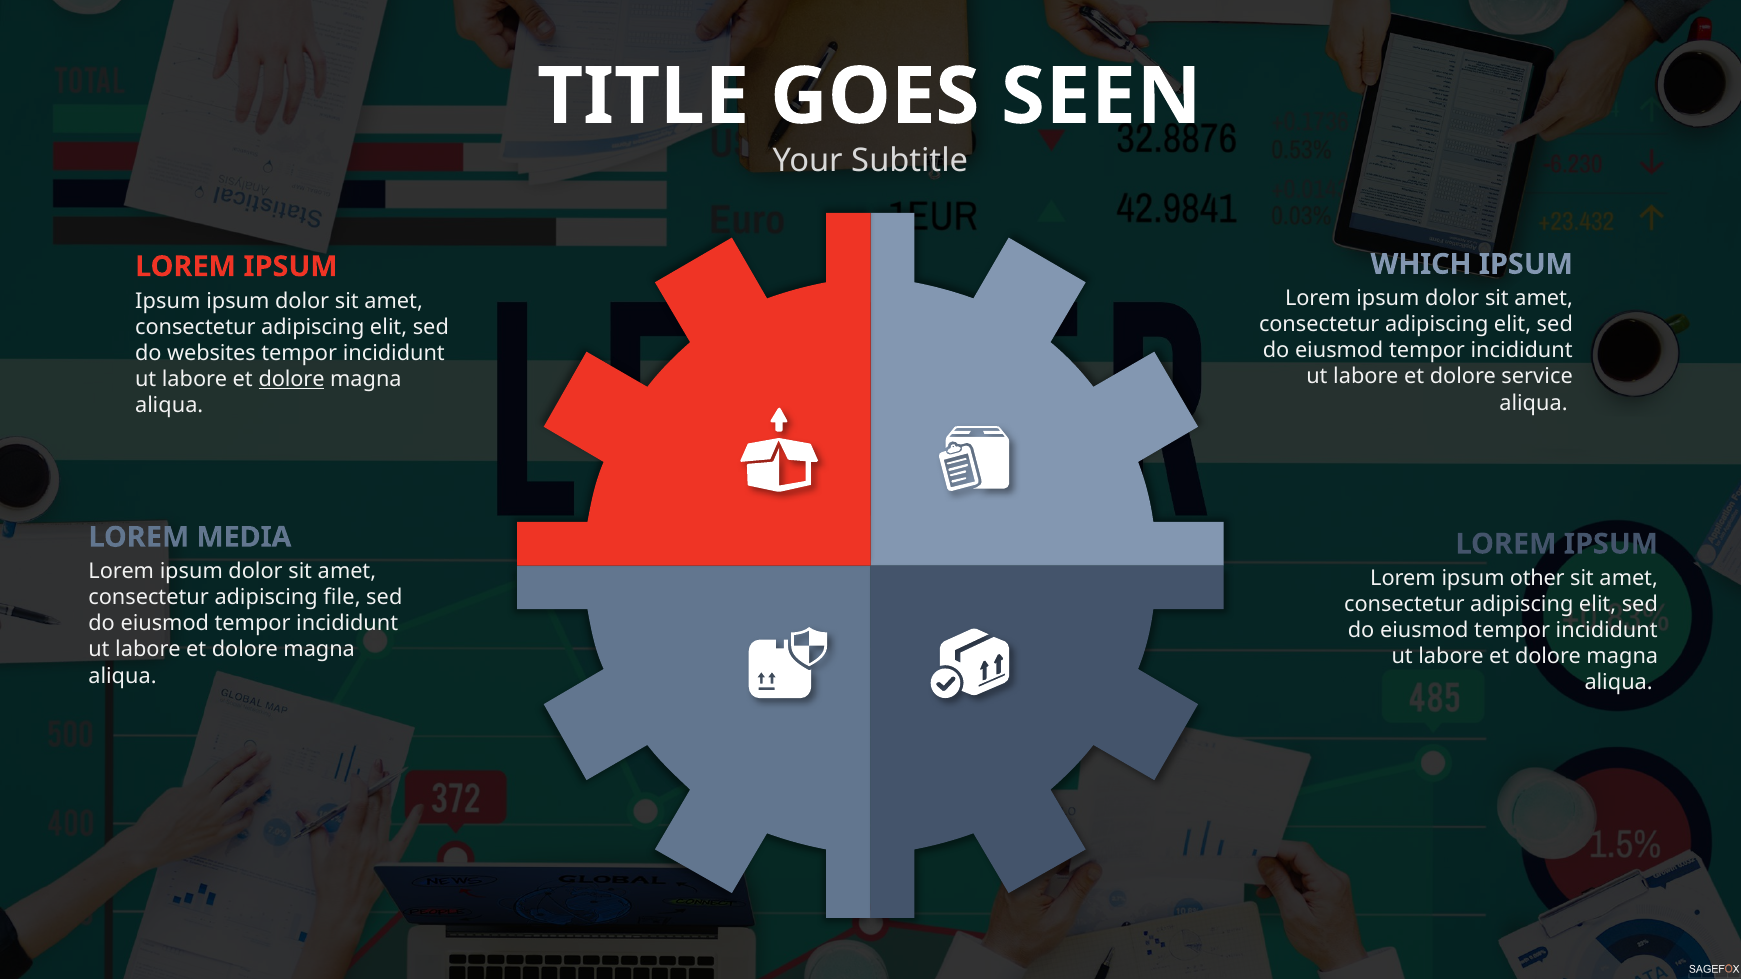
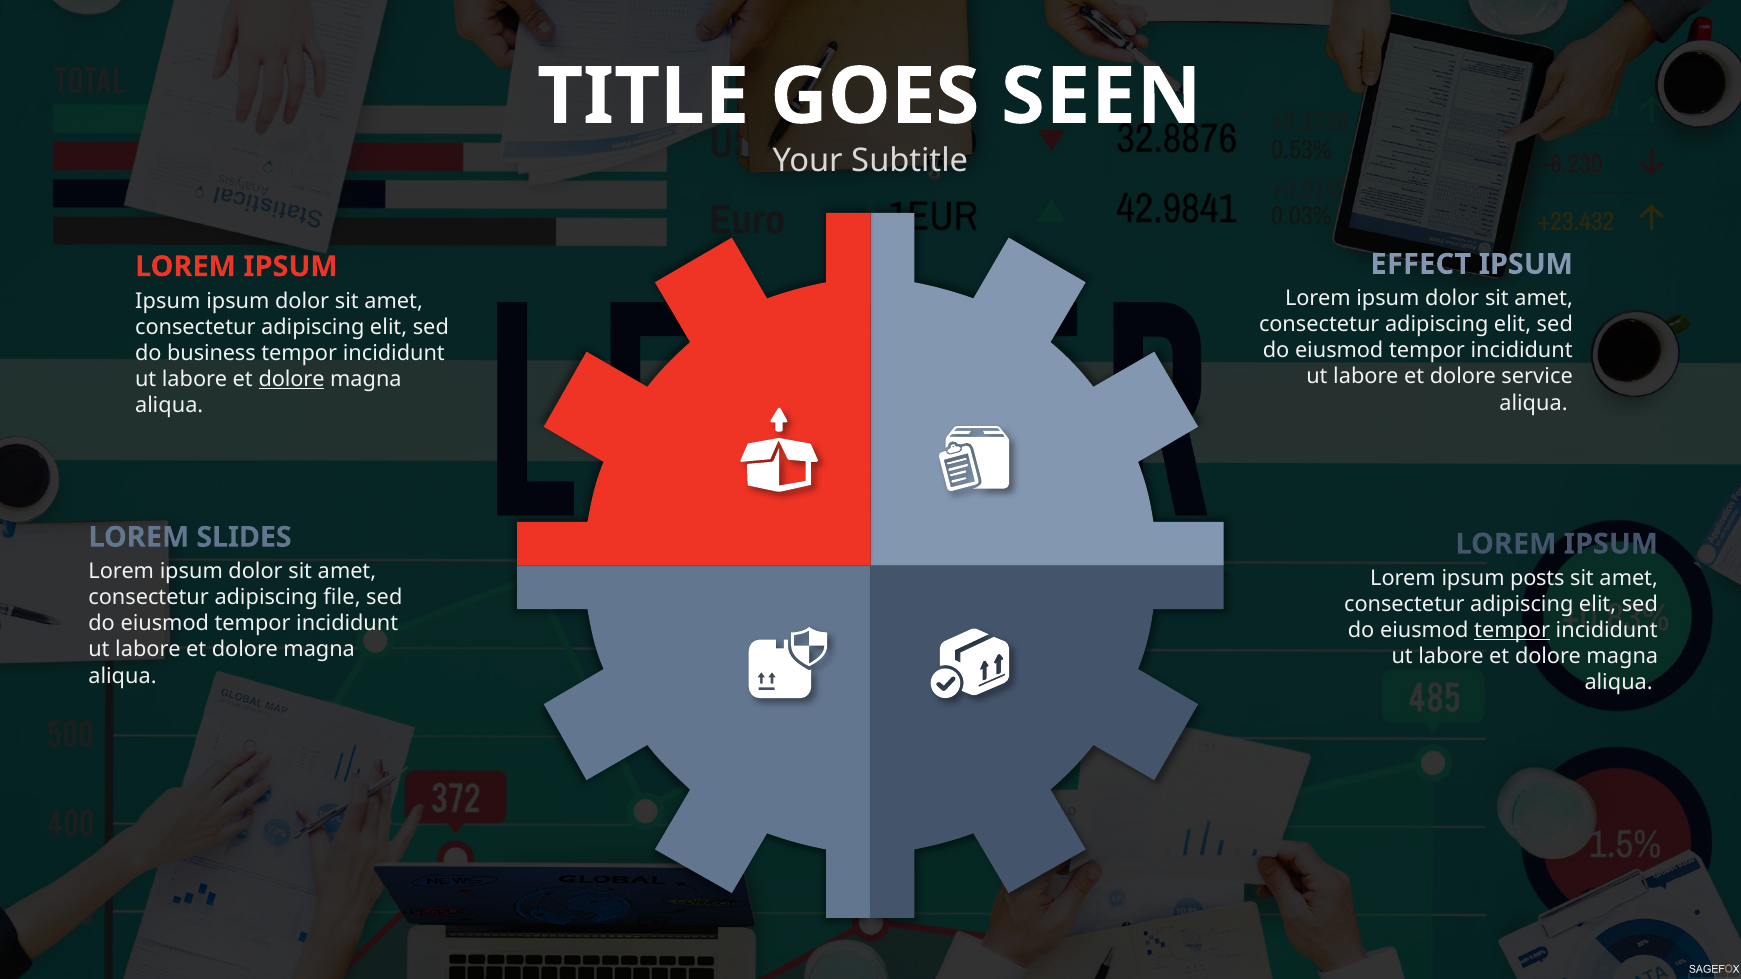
WHICH: WHICH -> EFFECT
websites: websites -> business
MEDIA: MEDIA -> SLIDES
other: other -> posts
tempor at (1512, 631) underline: none -> present
